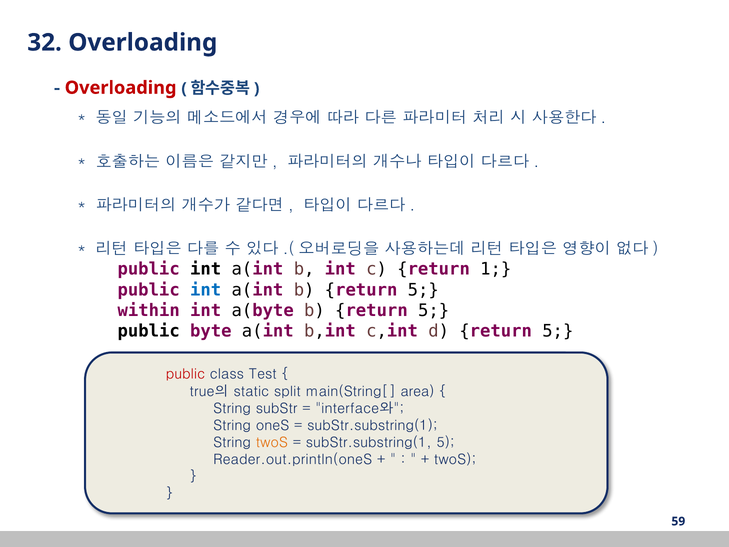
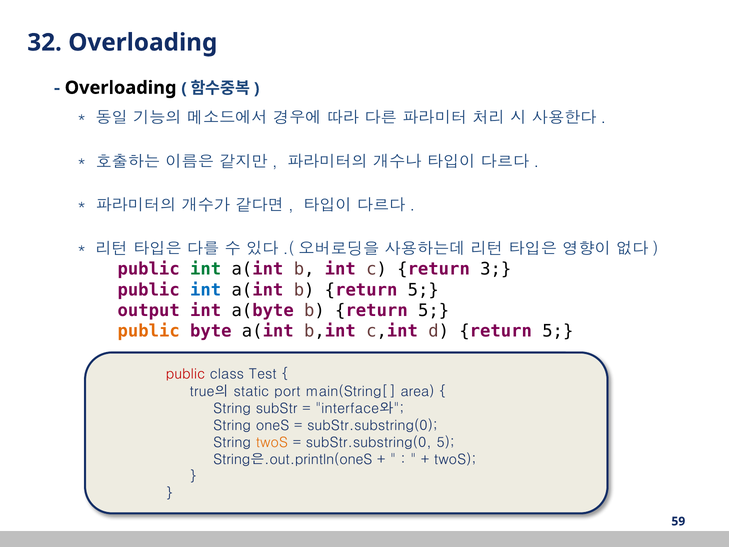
Overloading at (121, 88) colour: red -> black
int at (206, 269) colour: black -> green
1: 1 -> 3
within: within -> output
public at (149, 331) colour: black -> orange
split: split -> port
subStr.substring(1 at (372, 425): subStr.substring(1 -> subStr.substring(0
subStr.substring(1 at (369, 442): subStr.substring(1 -> subStr.substring(0
Reader.out.println(oneS: Reader.out.println(oneS -> String은.out.println(oneS
